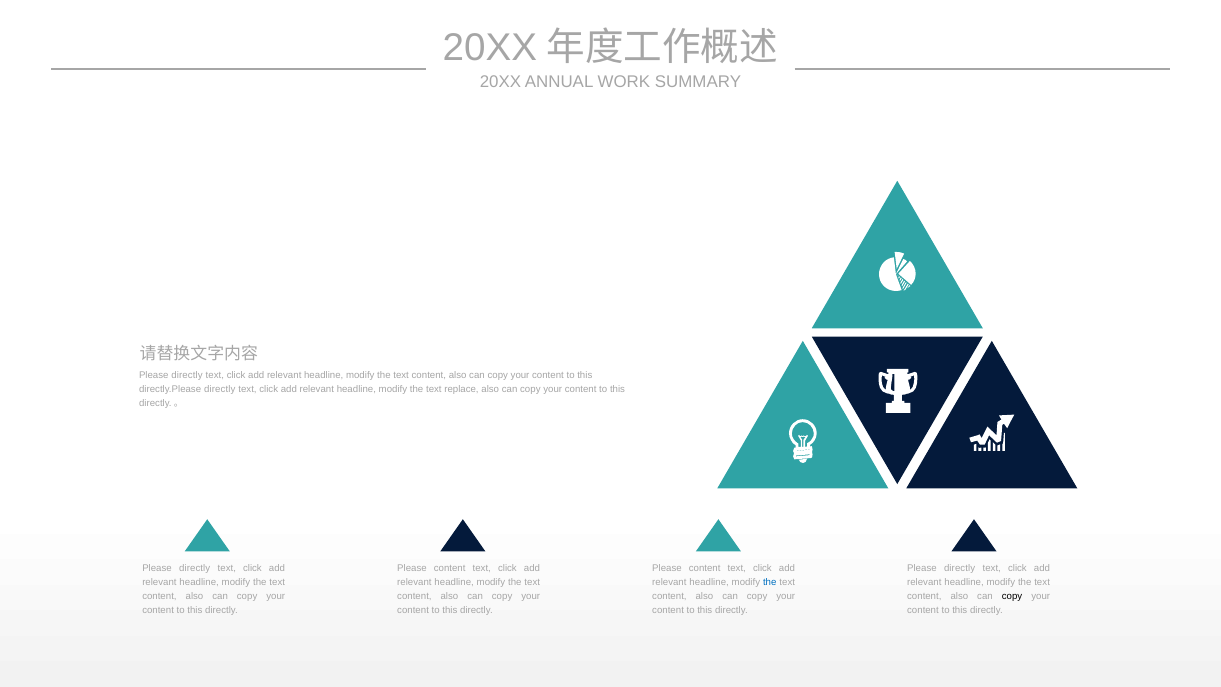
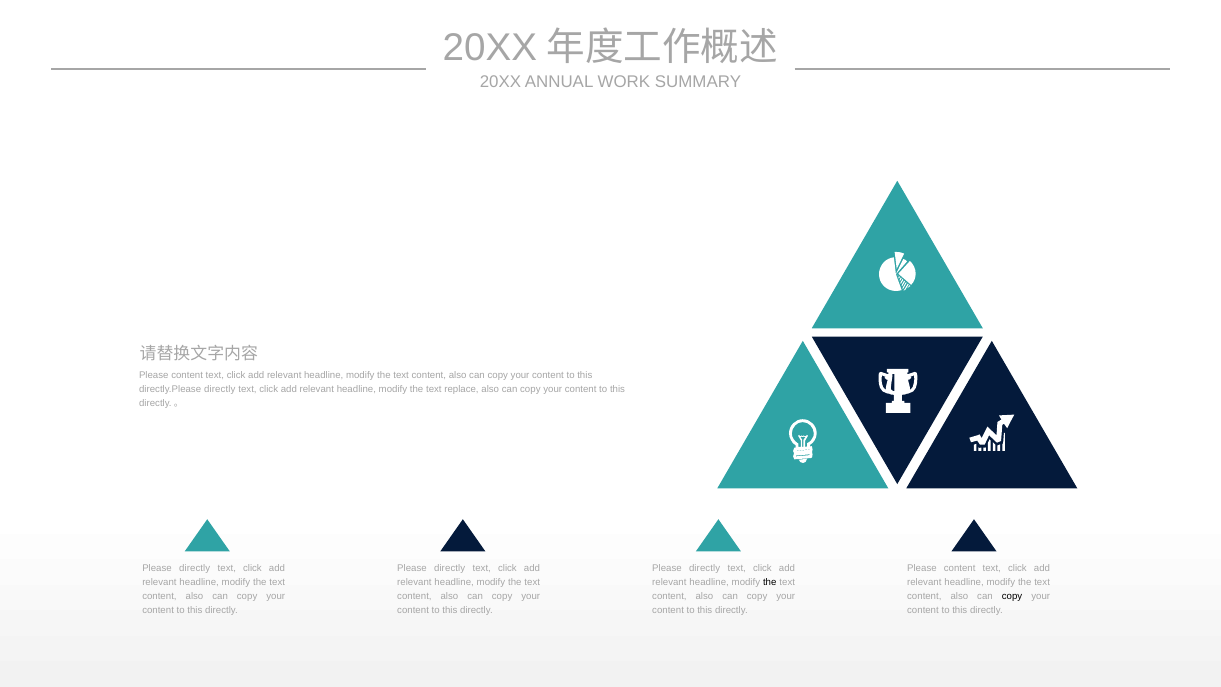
directly at (187, 376): directly -> content
content at (450, 568): content -> directly
content at (705, 568): content -> directly
directly at (960, 568): directly -> content
the at (770, 582) colour: blue -> black
